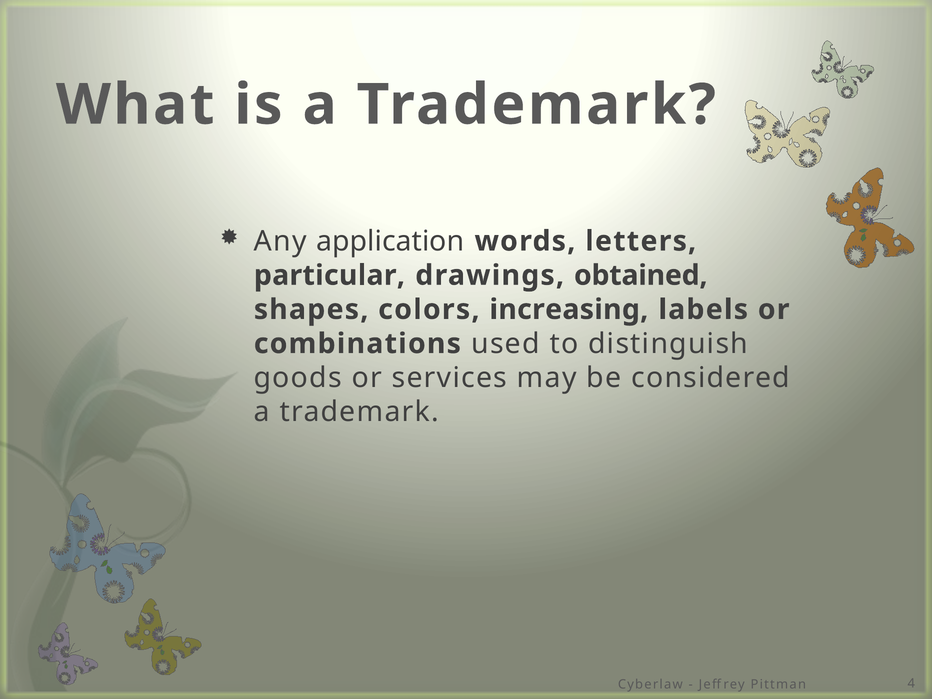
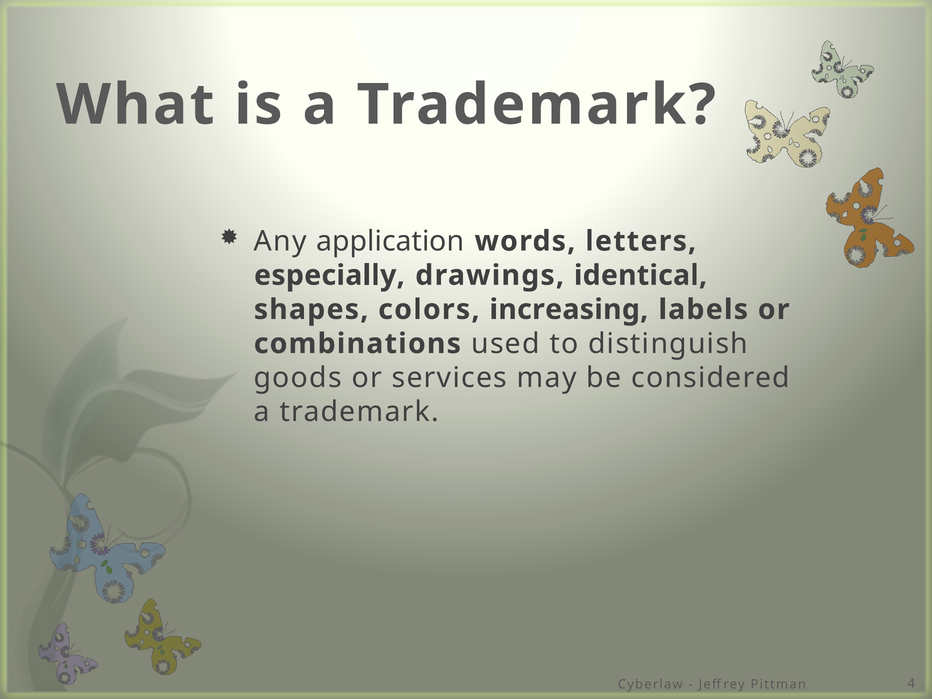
particular: particular -> especially
obtained: obtained -> identical
